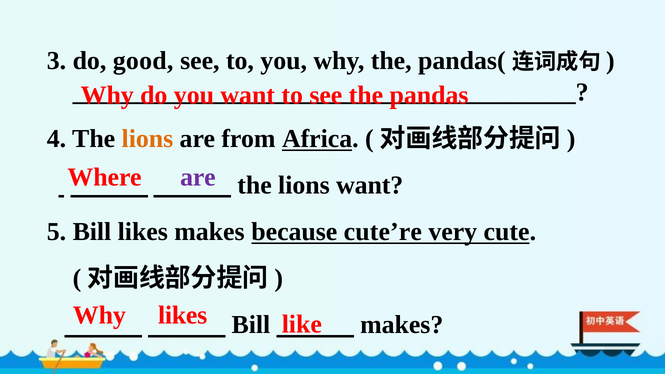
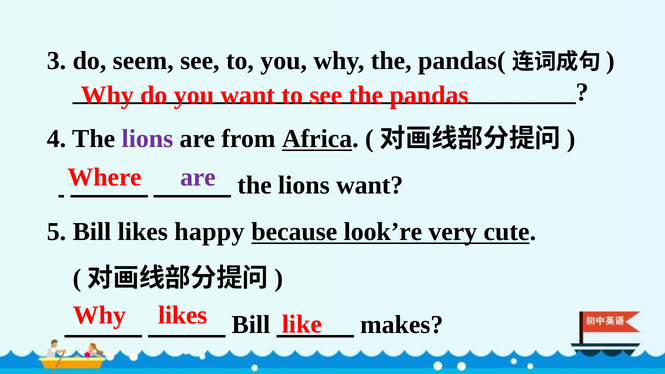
good: good -> seem
lions at (147, 139) colour: orange -> purple
likes makes: makes -> happy
cute’re: cute’re -> look’re
